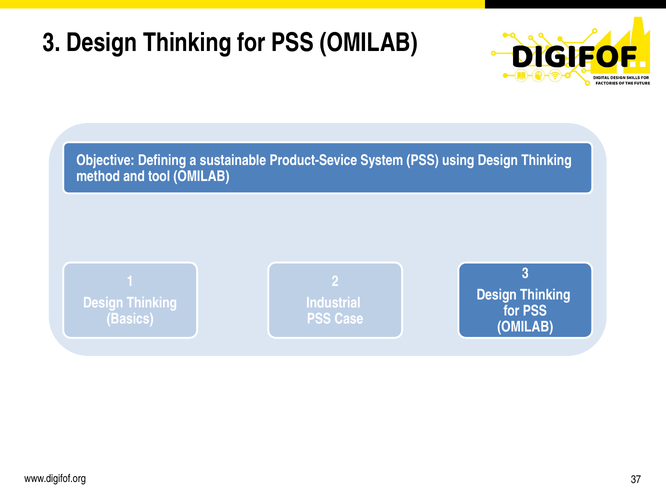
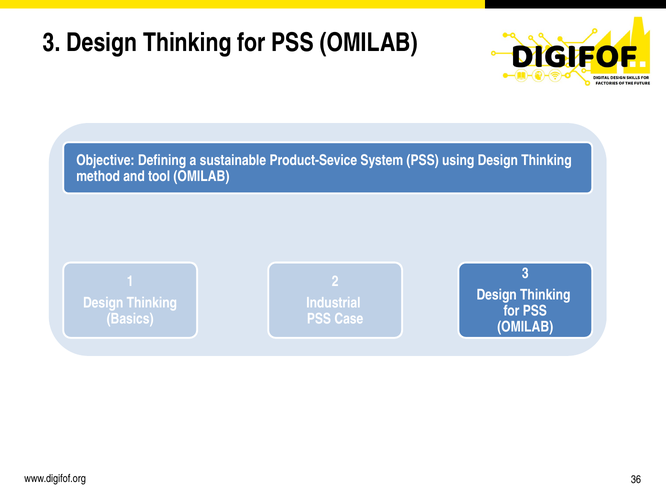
37: 37 -> 36
